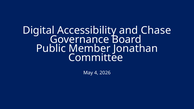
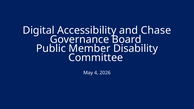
Jonathan: Jonathan -> Disability
